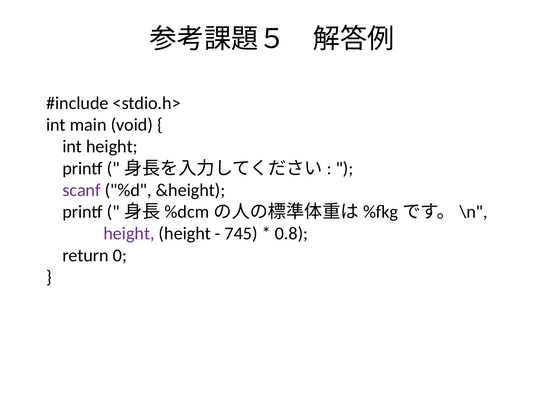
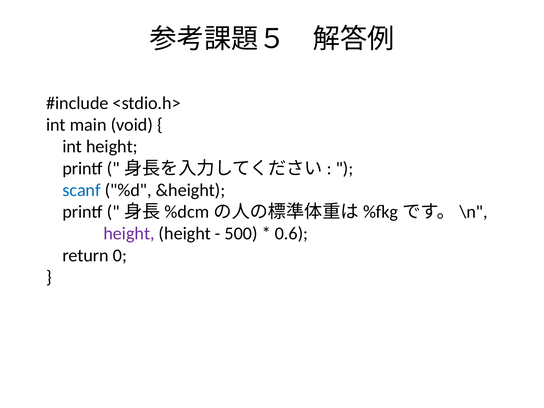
scanf colour: purple -> blue
745: 745 -> 500
0.8: 0.8 -> 0.6
